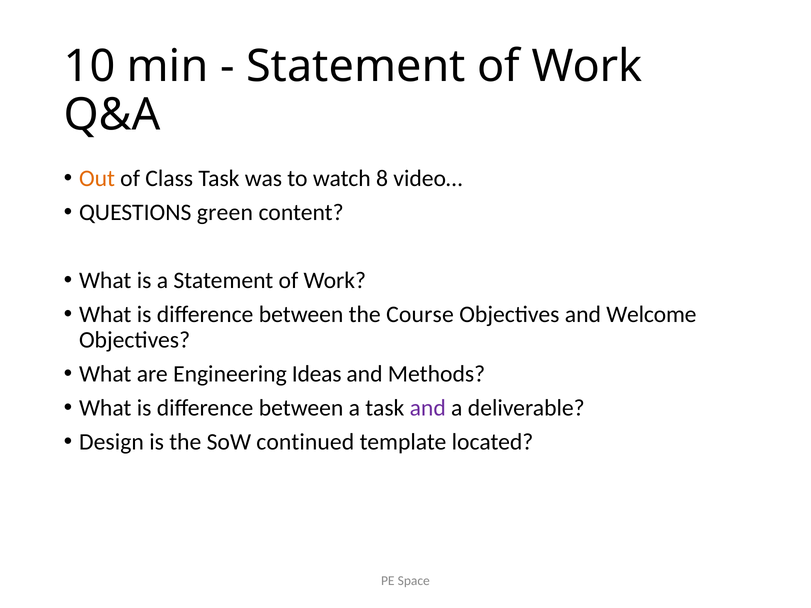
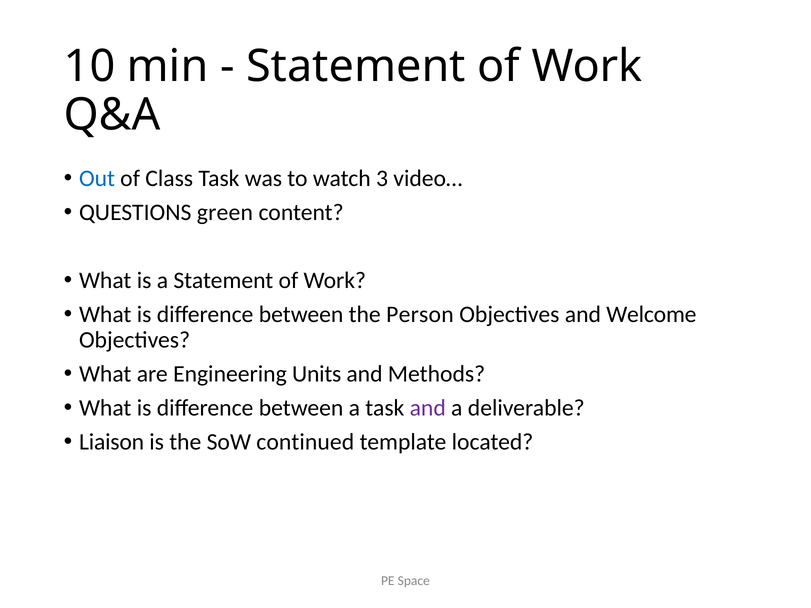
Out colour: orange -> blue
8: 8 -> 3
Course: Course -> Person
Ideas: Ideas -> Units
Design: Design -> Liaison
